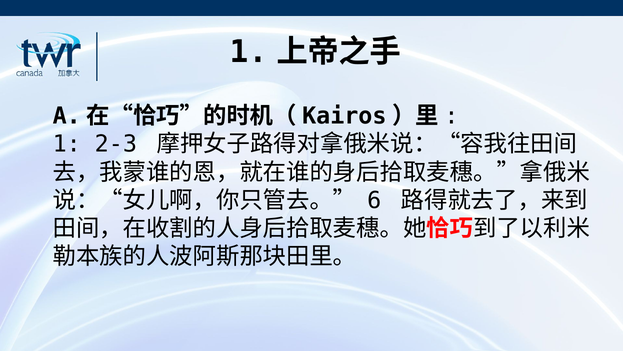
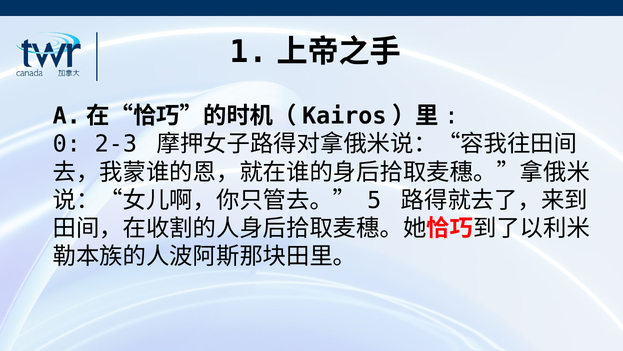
1 at (67, 144): 1 -> 0
6: 6 -> 5
